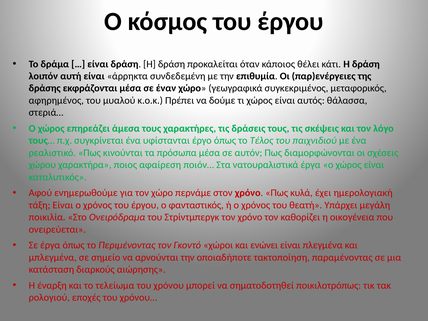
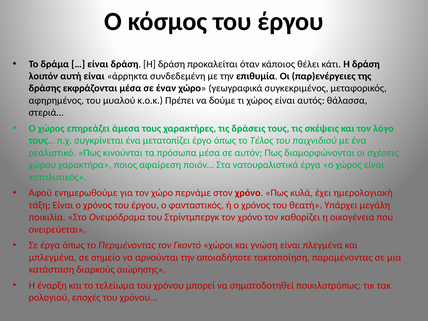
υφίστανται: υφίστανται -> μετατοπίζει
ενώνει: ενώνει -> γνώση
